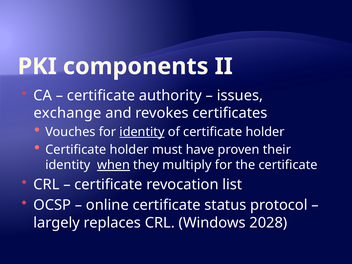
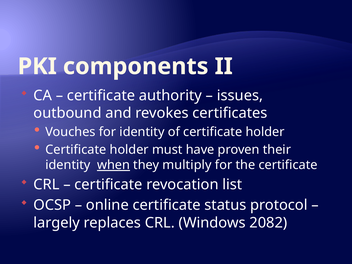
exchange: exchange -> outbound
identity at (142, 132) underline: present -> none
2028: 2028 -> 2082
